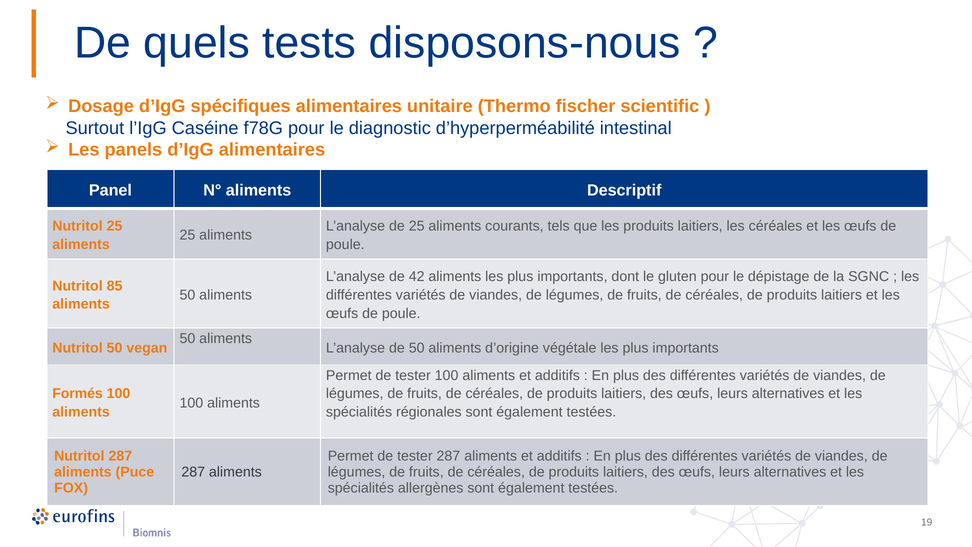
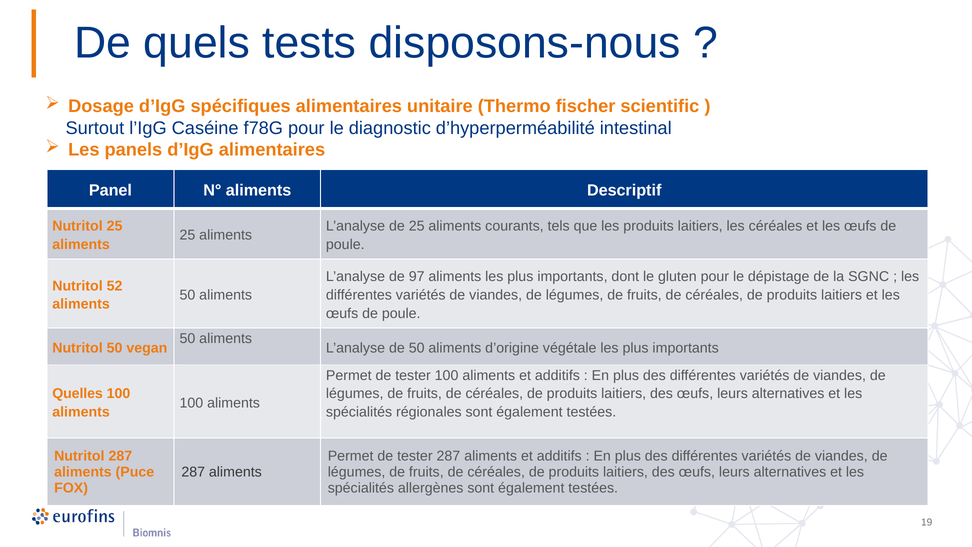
42: 42 -> 97
85: 85 -> 52
Formés: Formés -> Quelles
